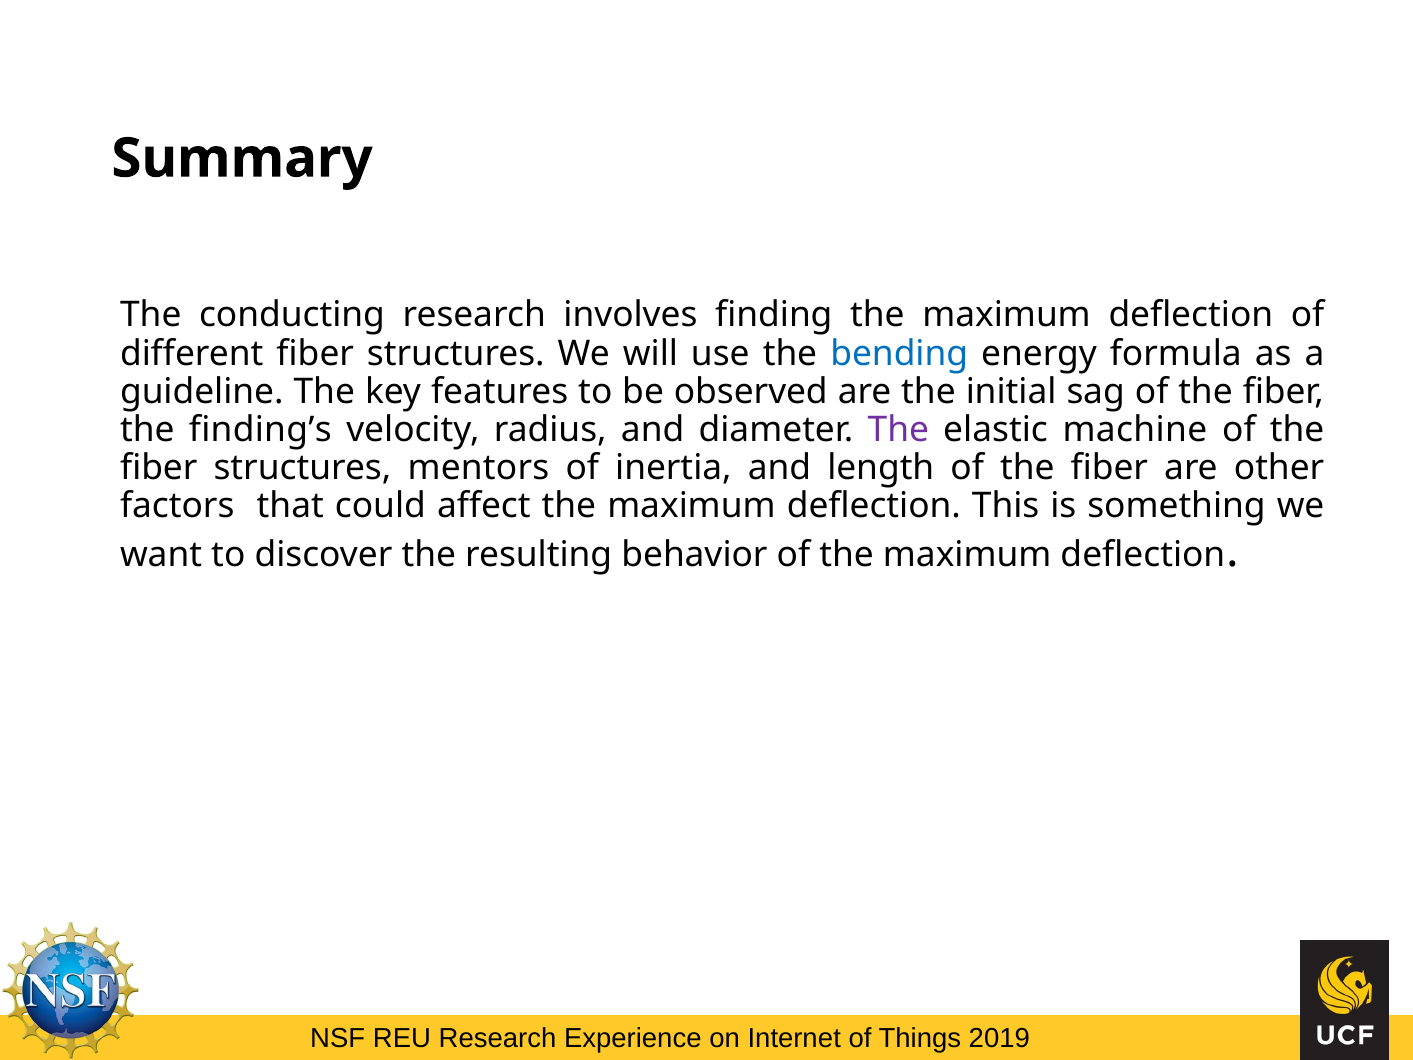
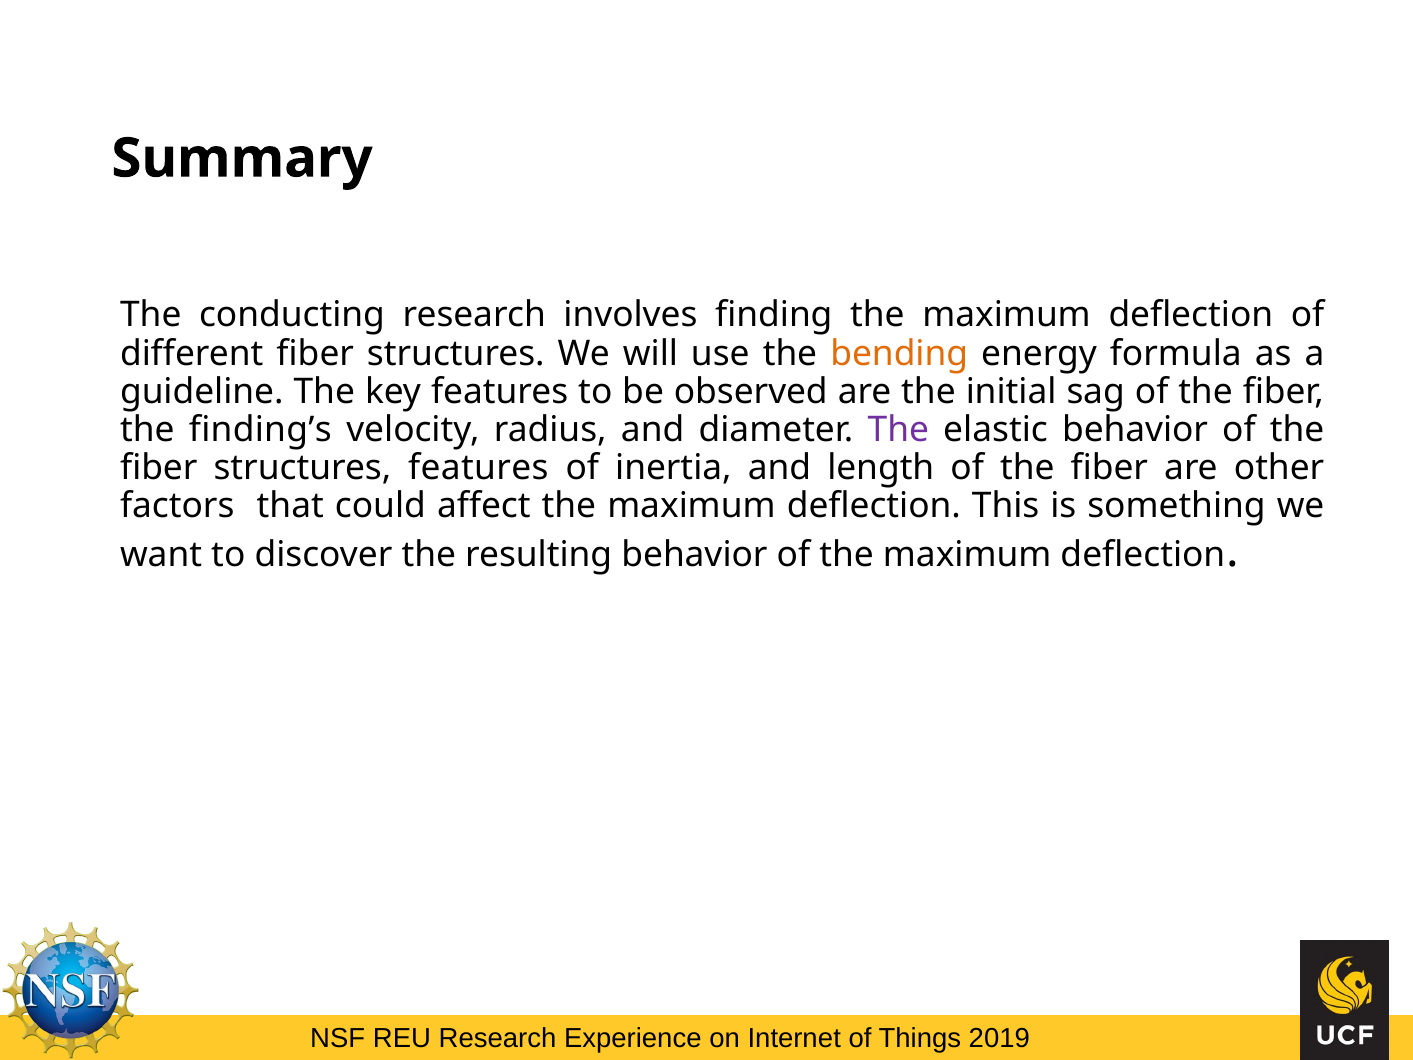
bending colour: blue -> orange
elastic machine: machine -> behavior
structures mentors: mentors -> features
